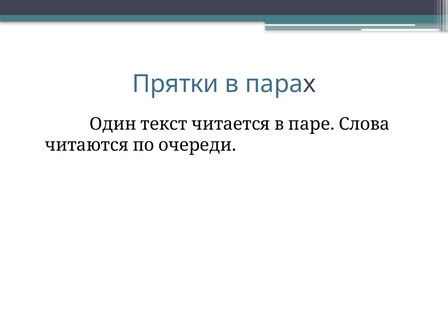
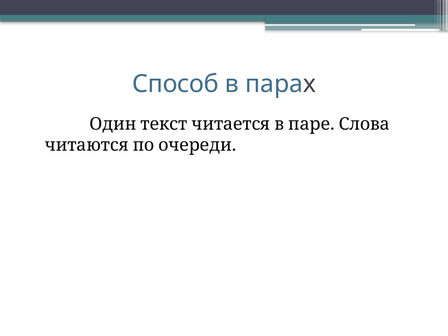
Прятки: Прятки -> Способ
